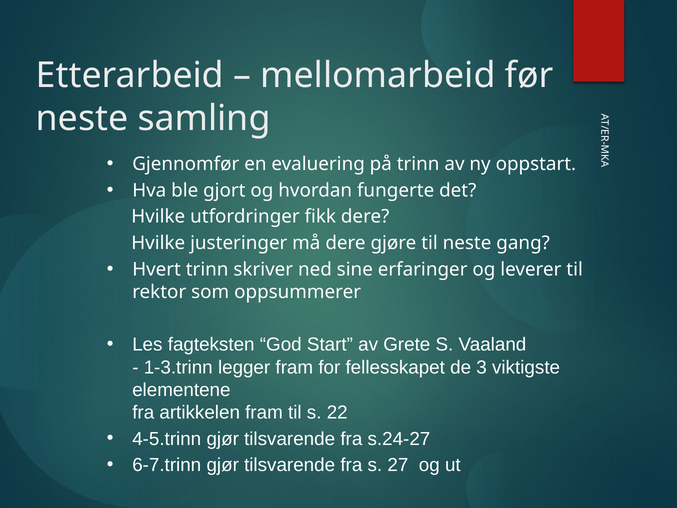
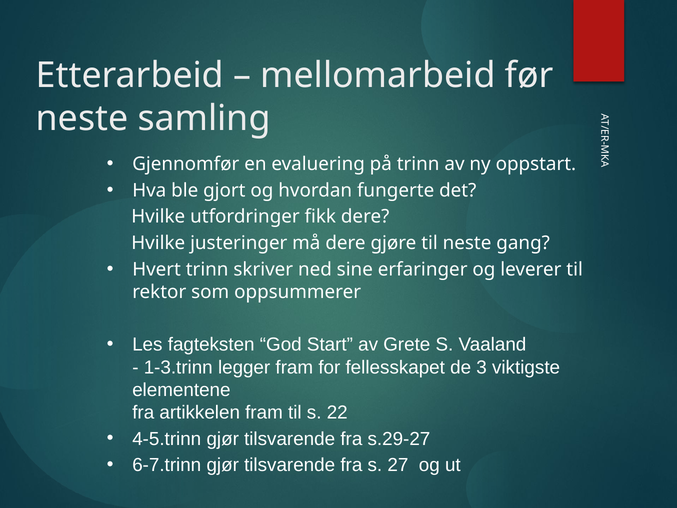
s.24-27: s.24-27 -> s.29-27
